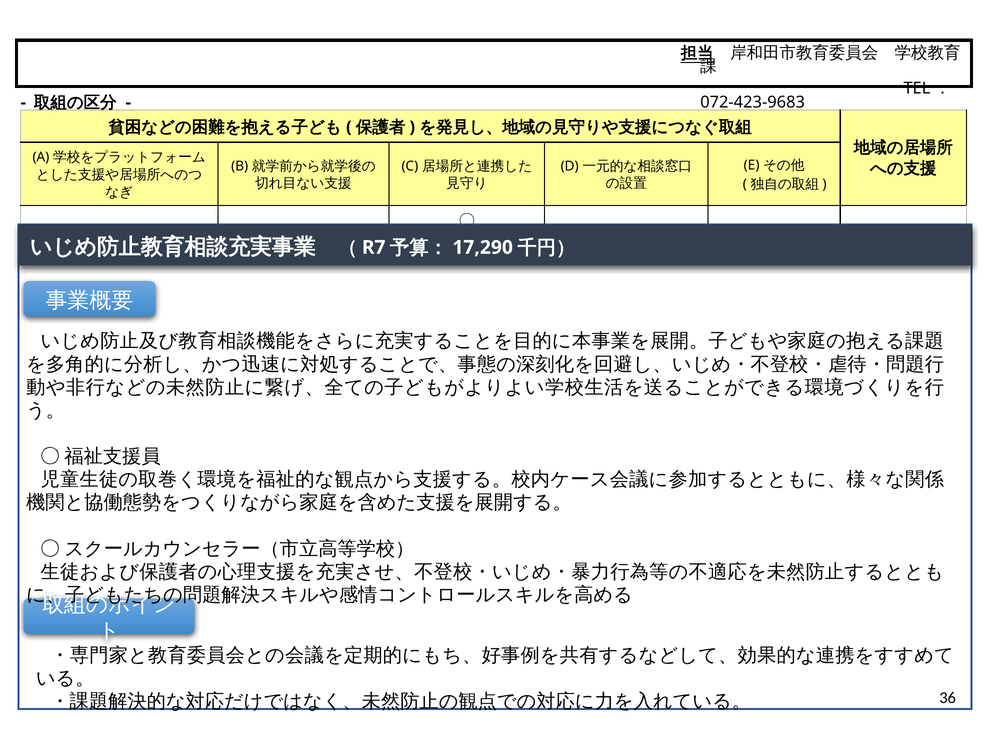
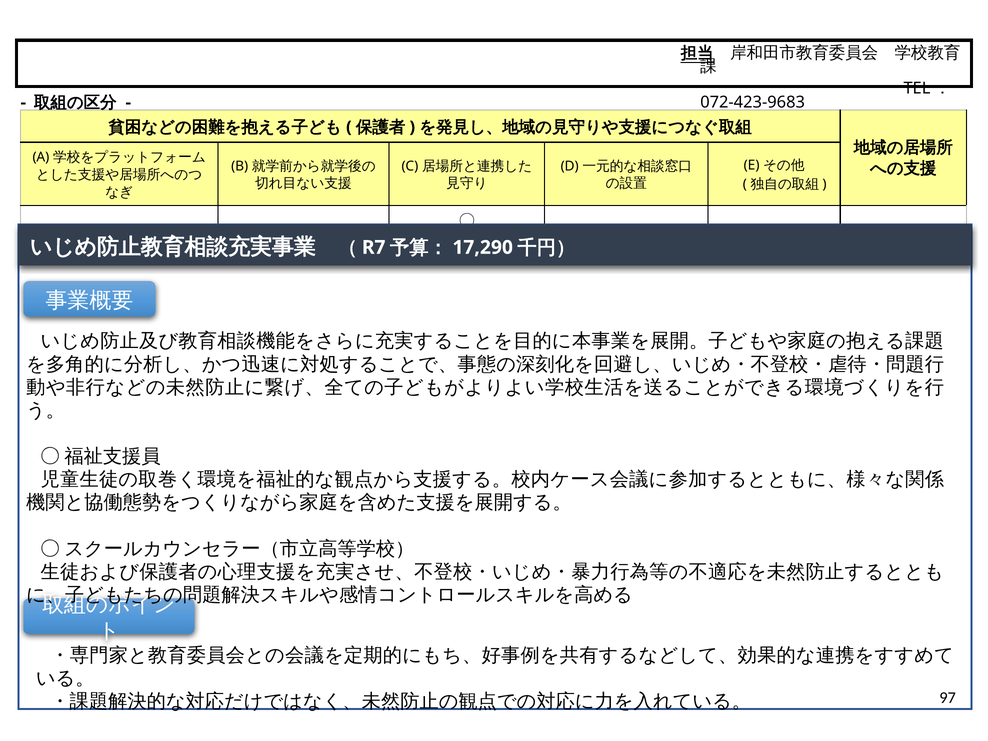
36: 36 -> 97
